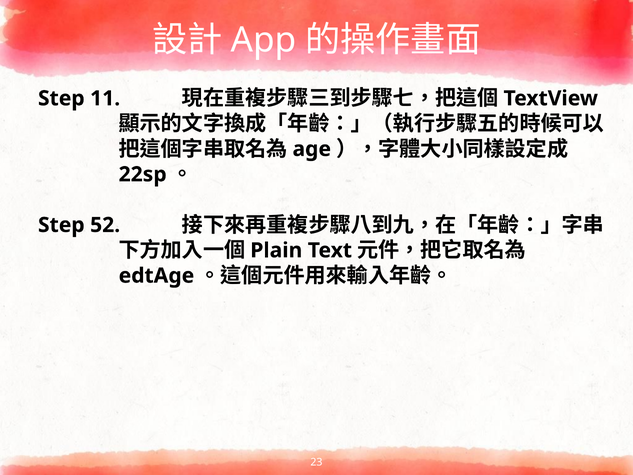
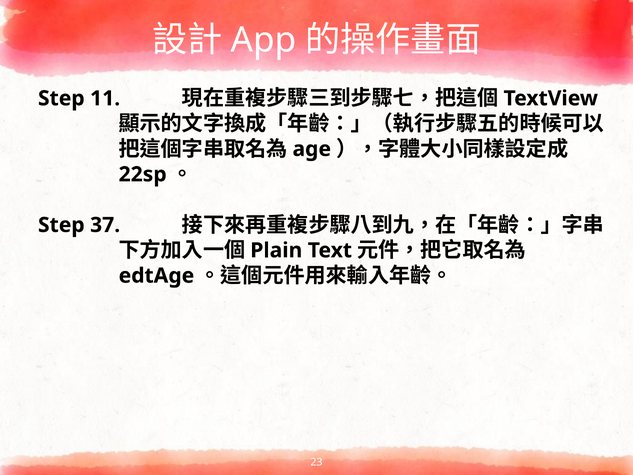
52: 52 -> 37
